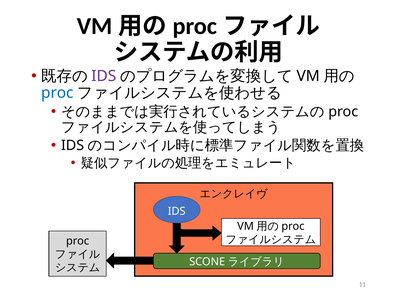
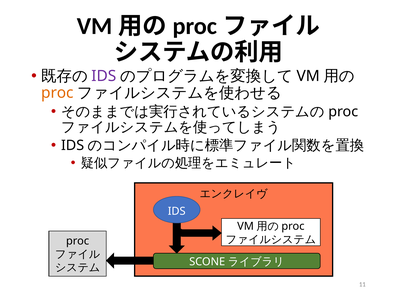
proc at (57, 93) colour: blue -> orange
